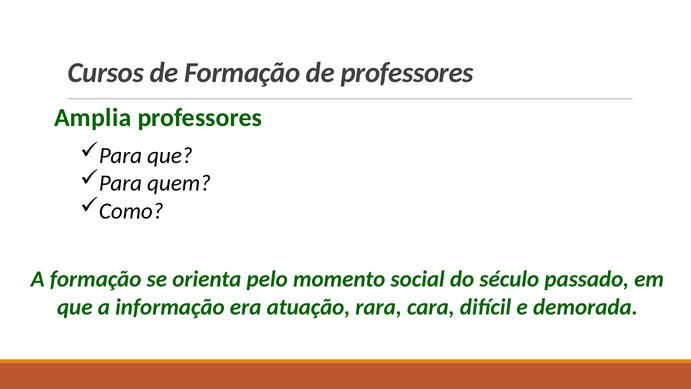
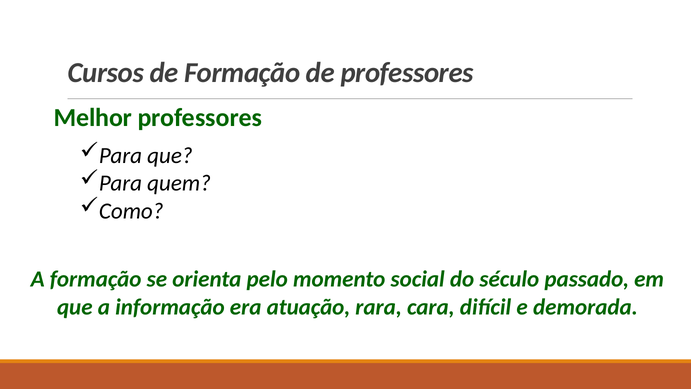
Amplia: Amplia -> Melhor
